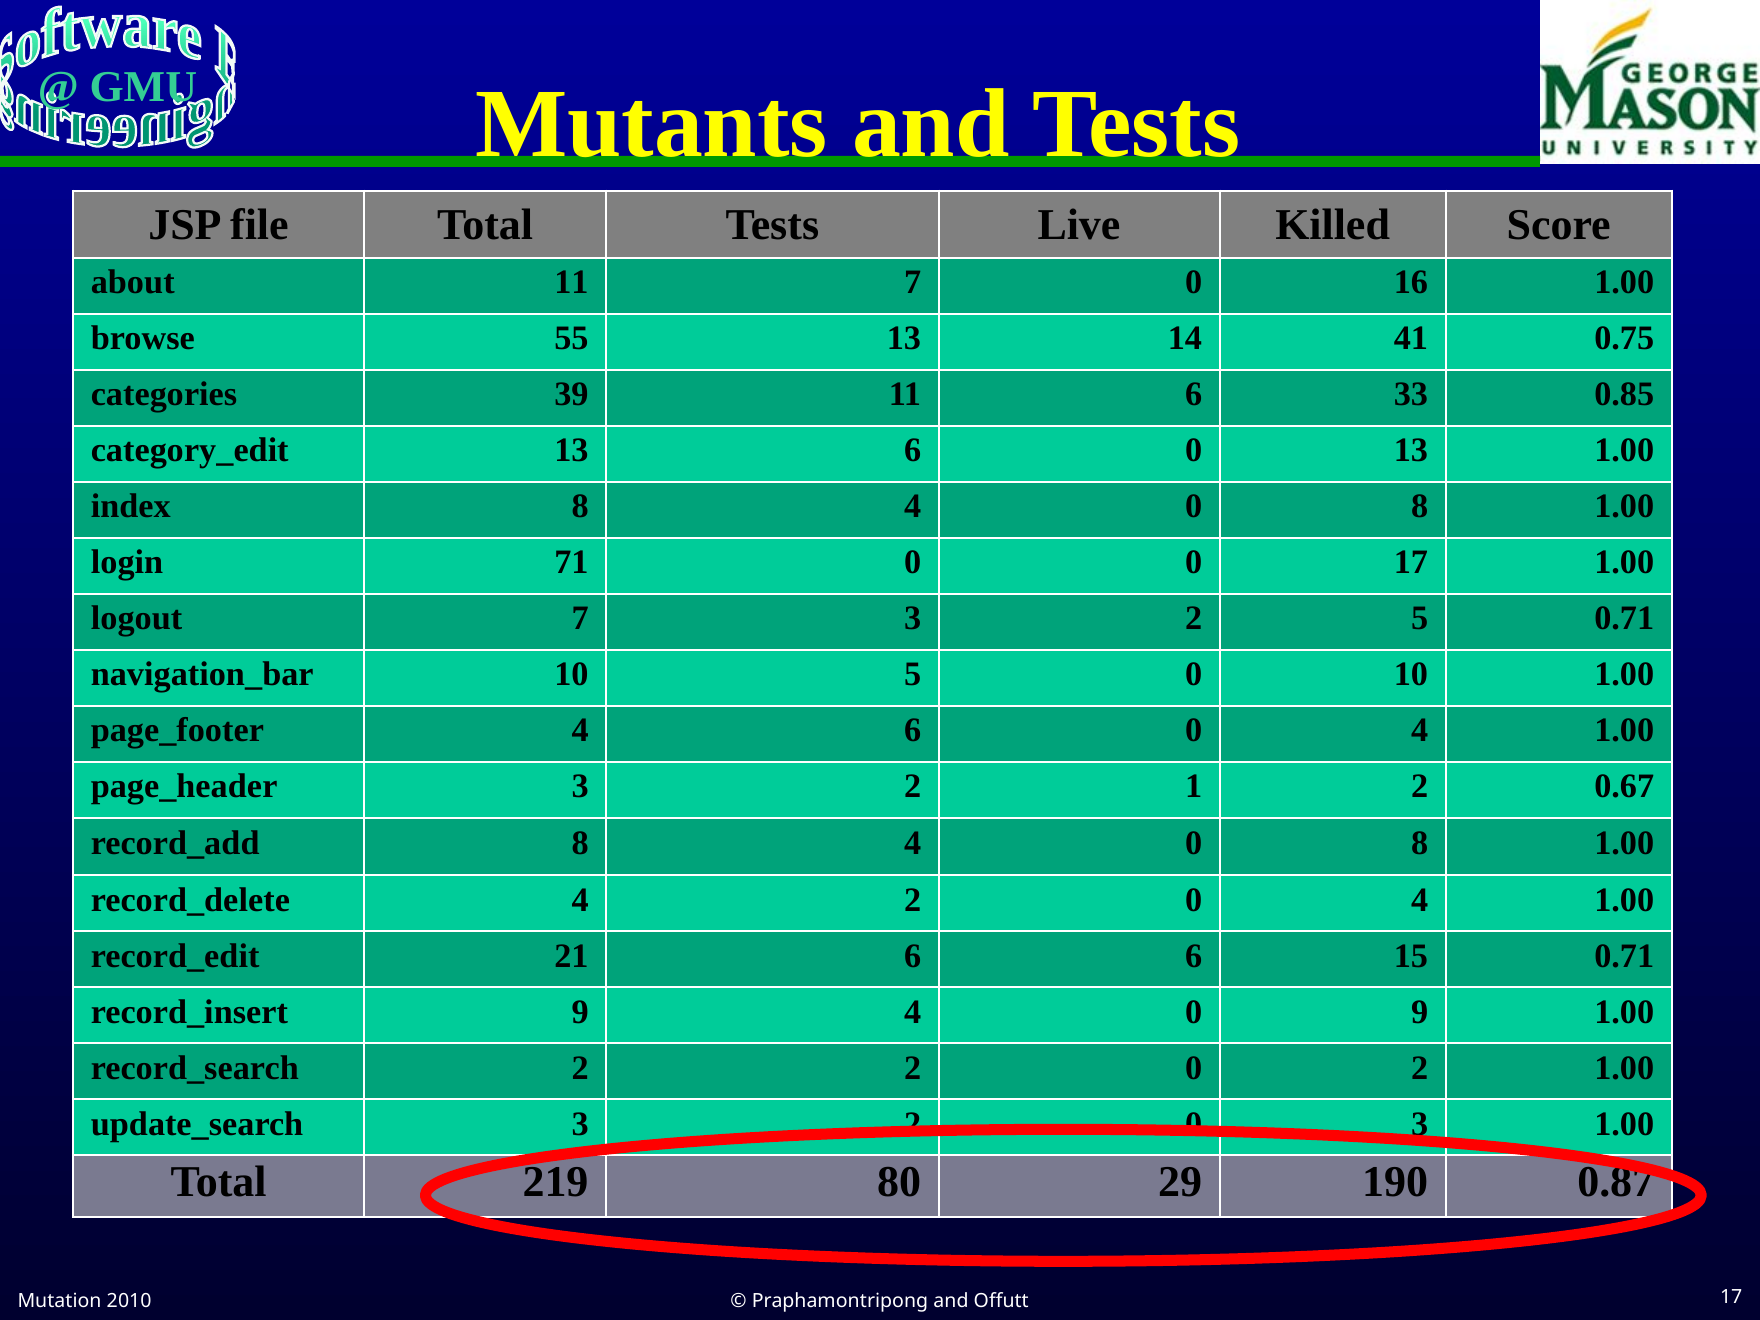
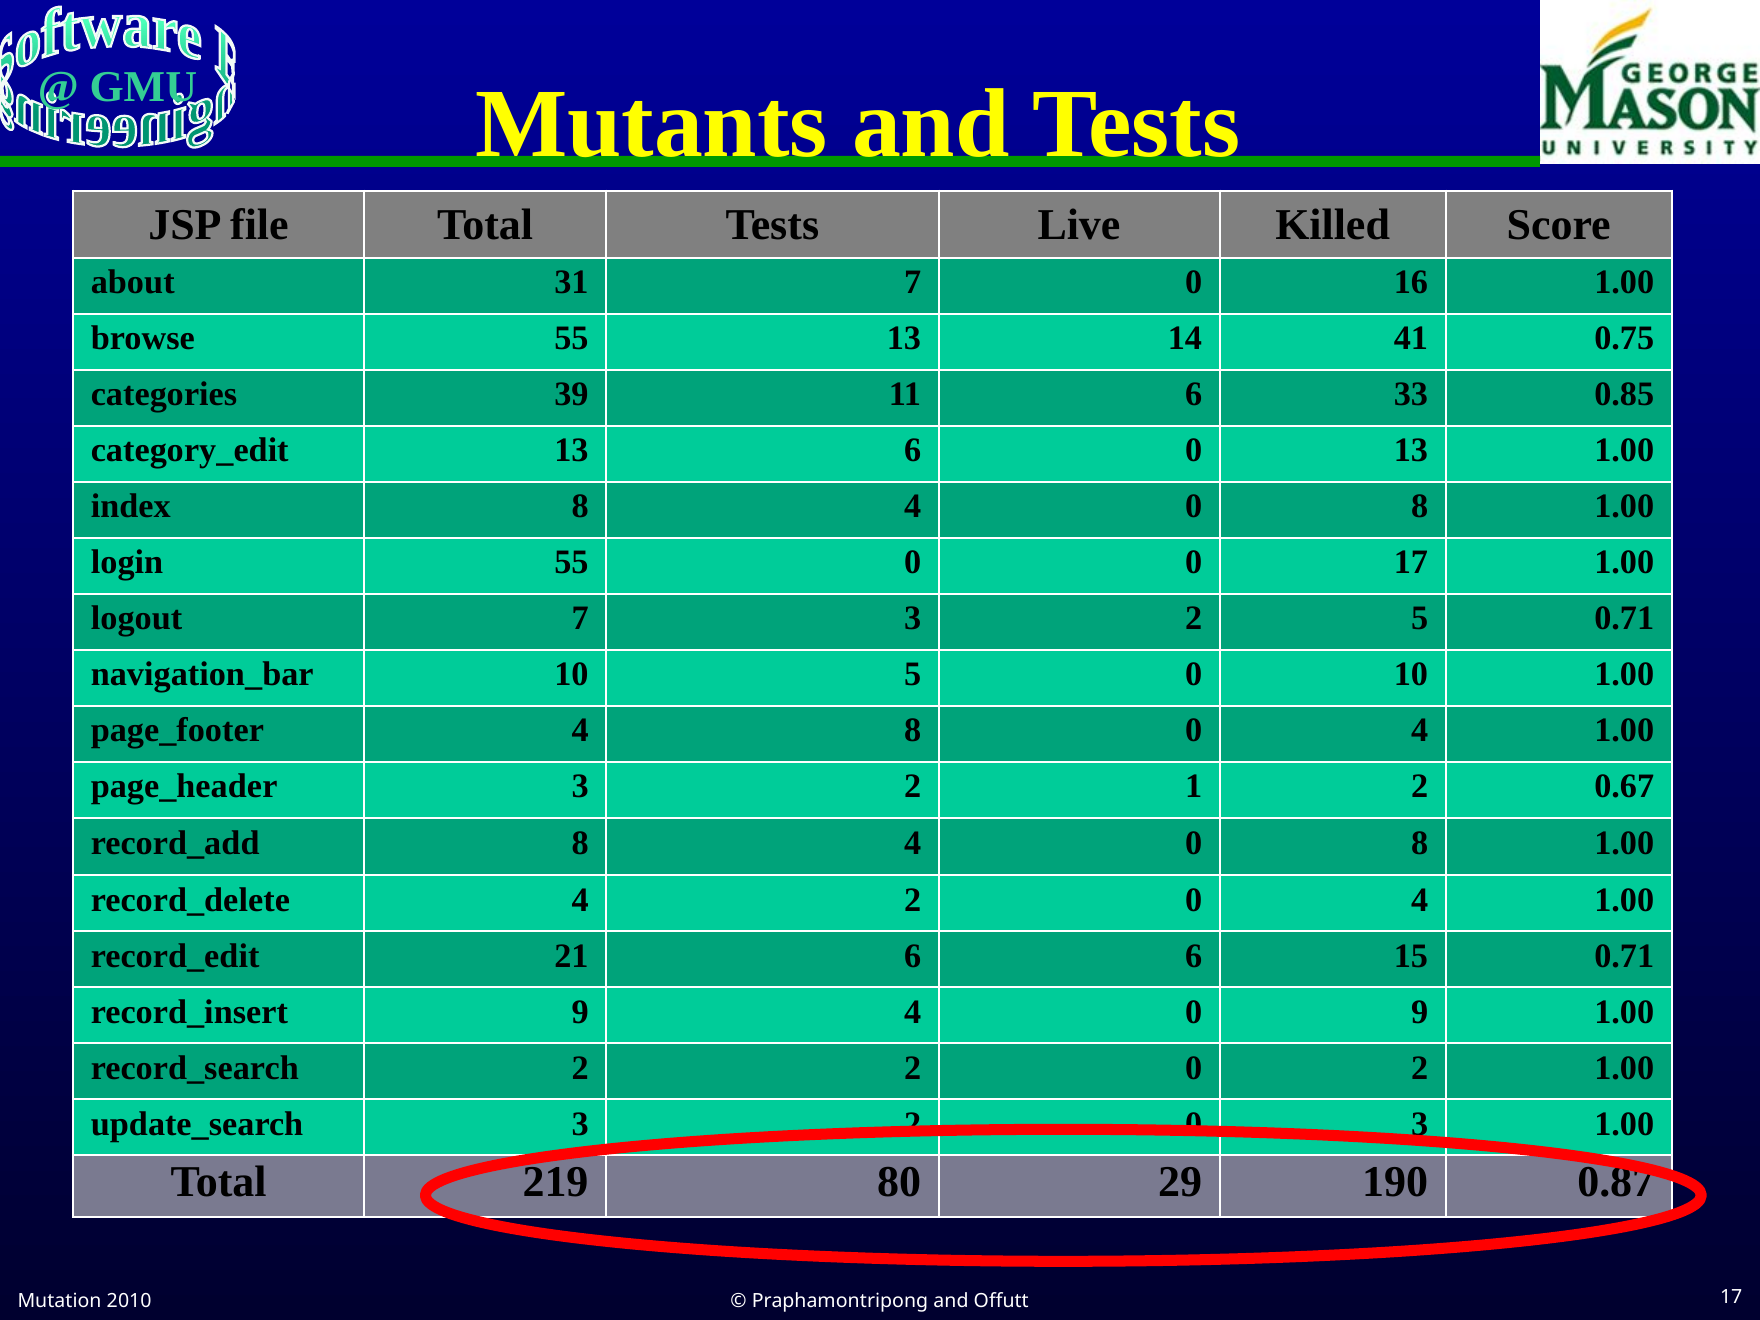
about 11: 11 -> 31
login 71: 71 -> 55
4 6: 6 -> 8
